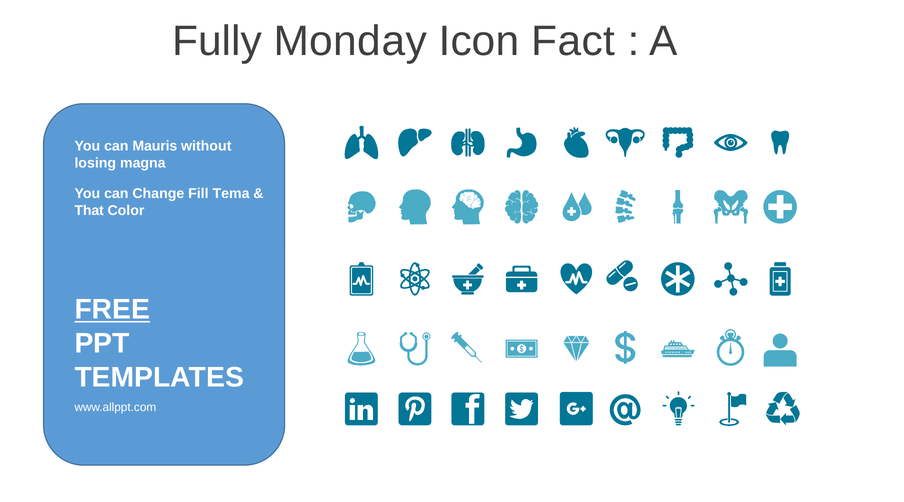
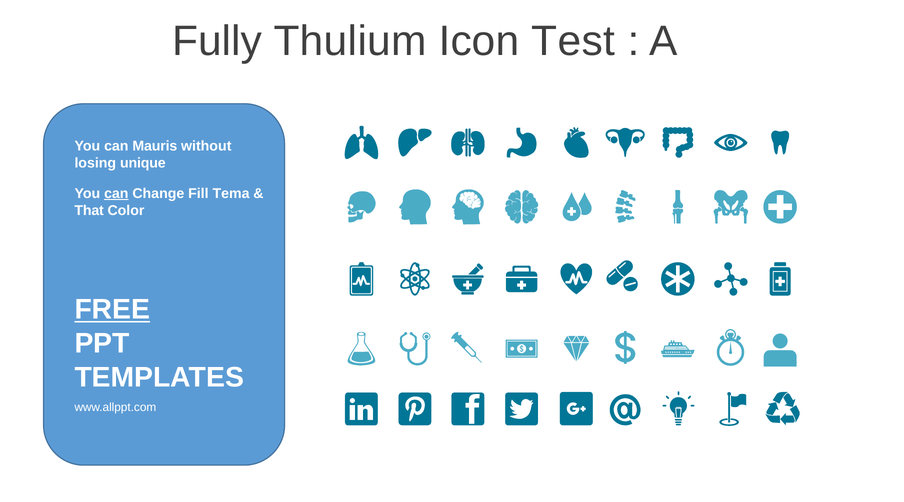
Monday: Monday -> Thulium
Fact: Fact -> Test
magna: magna -> unique
can at (116, 194) underline: none -> present
